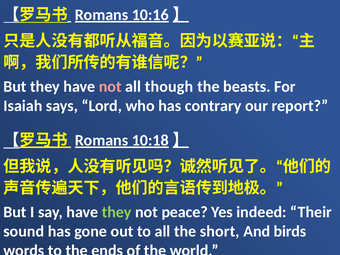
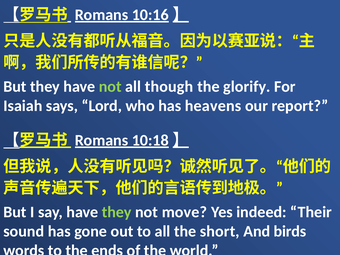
not at (110, 87) colour: pink -> light green
beasts: beasts -> glorify
contrary: contrary -> heavens
peace: peace -> move
